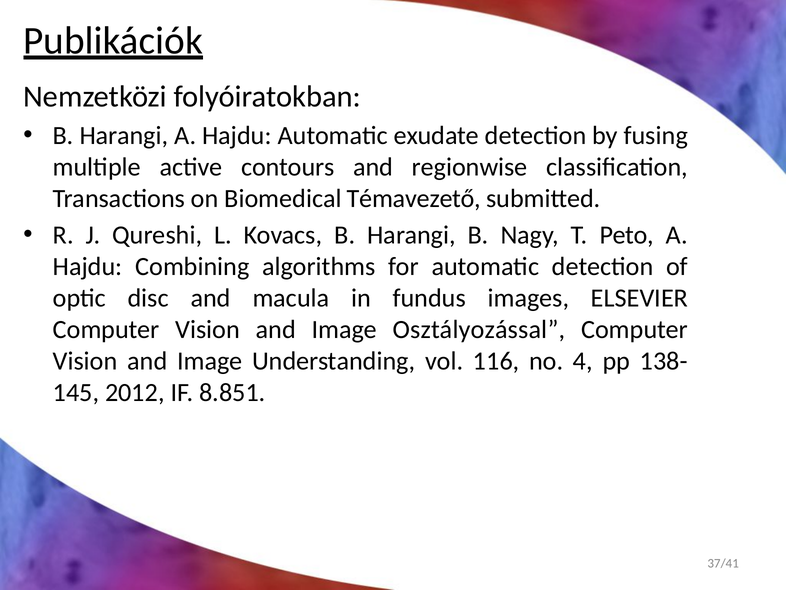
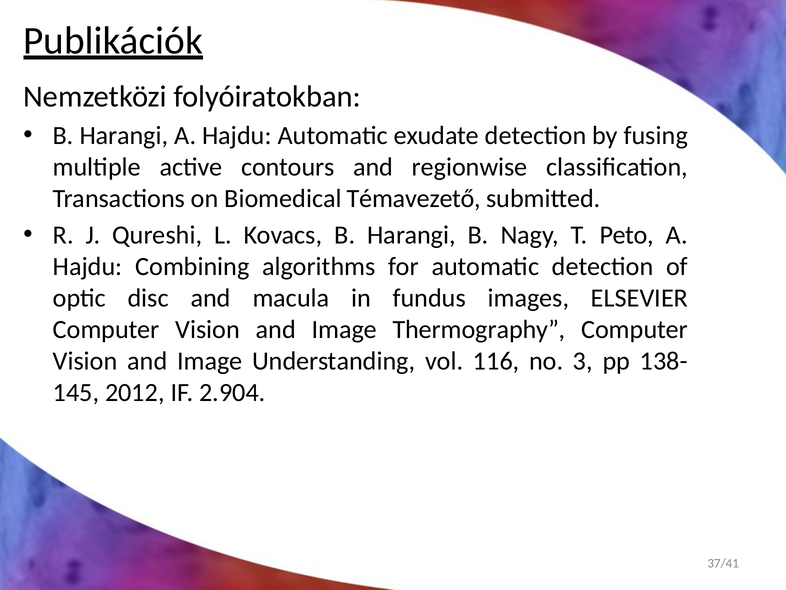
Osztályozással: Osztályozással -> Thermography
4: 4 -> 3
8.851: 8.851 -> 2.904
